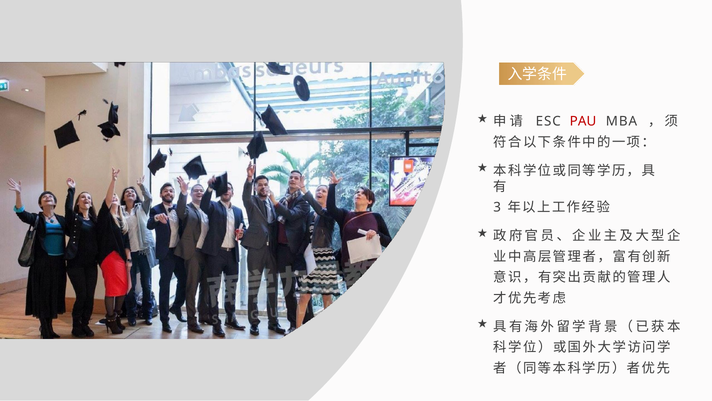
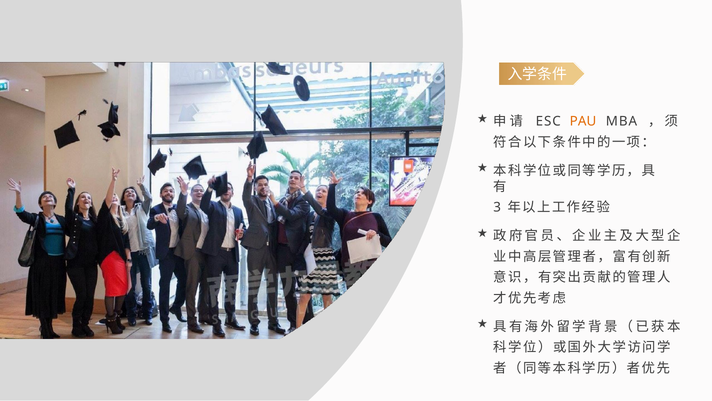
PAU colour: red -> orange
